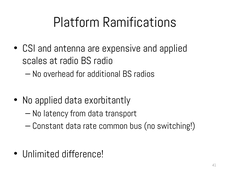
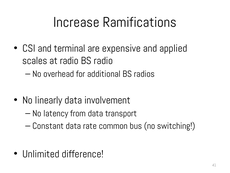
Platform: Platform -> Increase
antenna: antenna -> terminal
No applied: applied -> linearly
exorbitantly: exorbitantly -> involvement
